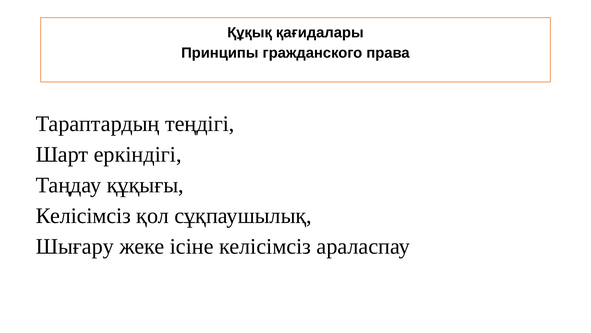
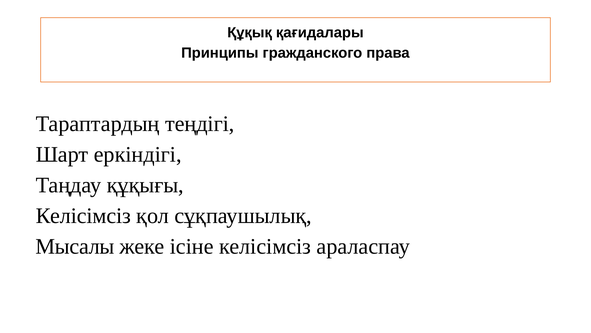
Шығару: Шығару -> Мысалы
